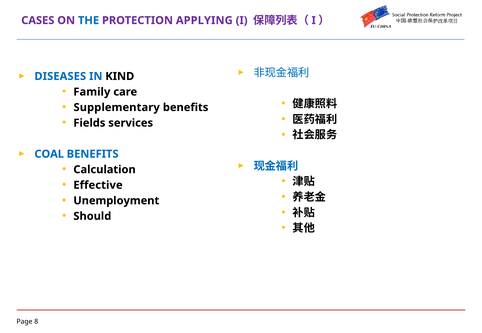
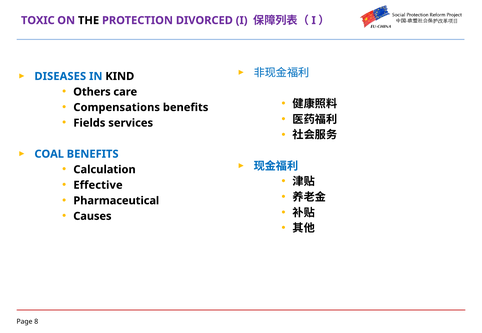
CASES: CASES -> TOXIC
THE colour: blue -> black
APPLYING: APPLYING -> DIVORCED
Family: Family -> Others
Supplementary: Supplementary -> Compensations
Unemployment: Unemployment -> Pharmaceutical
Should: Should -> Causes
